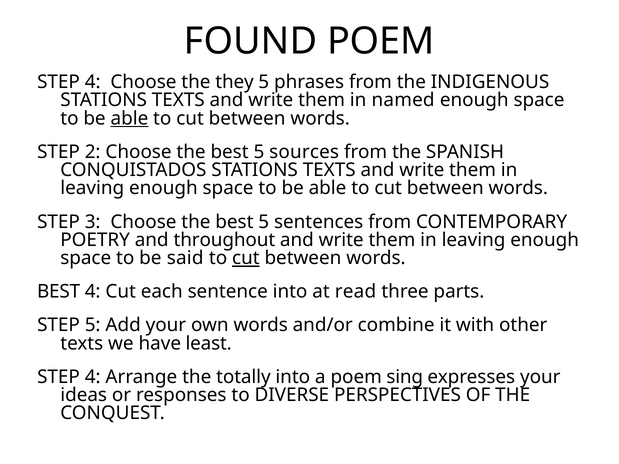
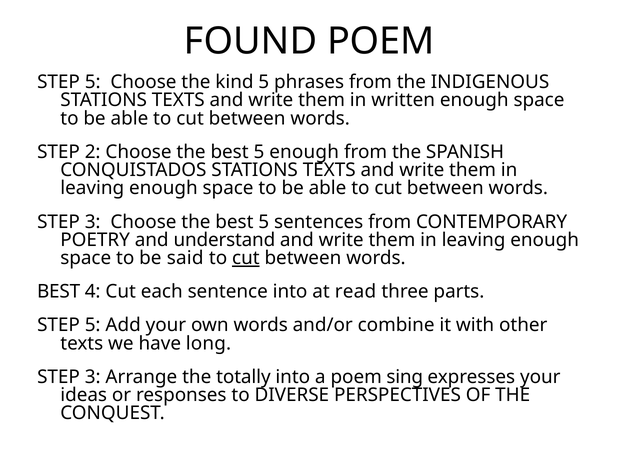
4 at (93, 82): 4 -> 5
they: they -> kind
named: named -> written
able at (129, 118) underline: present -> none
5 sources: sources -> enough
throughout: throughout -> understand
least: least -> long
4 at (93, 377): 4 -> 3
